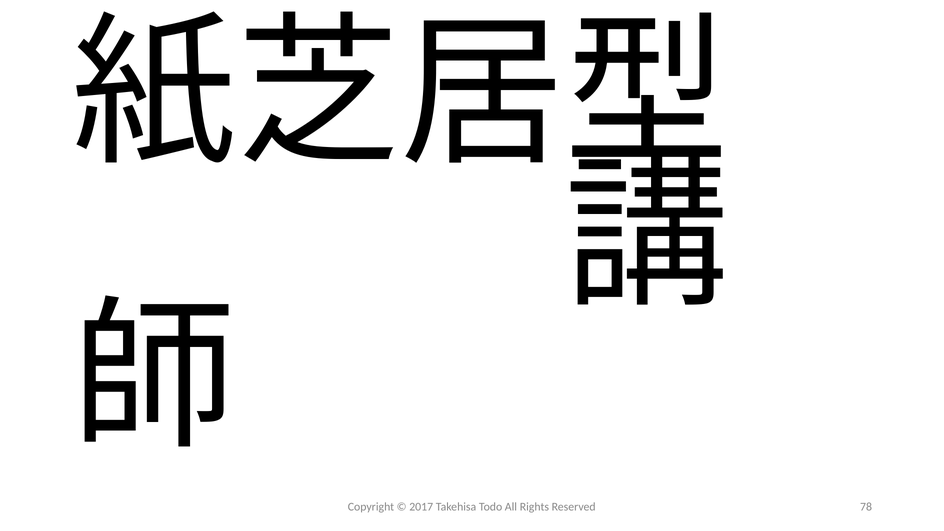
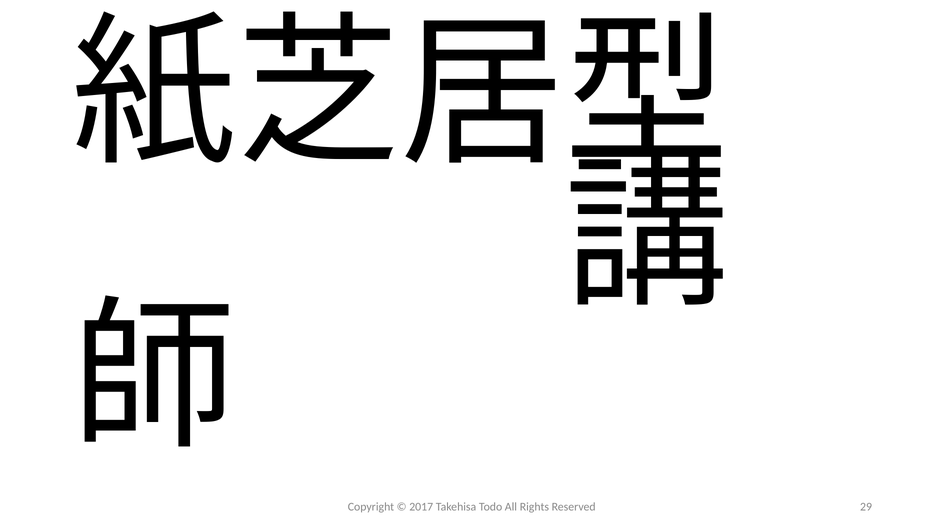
78: 78 -> 29
